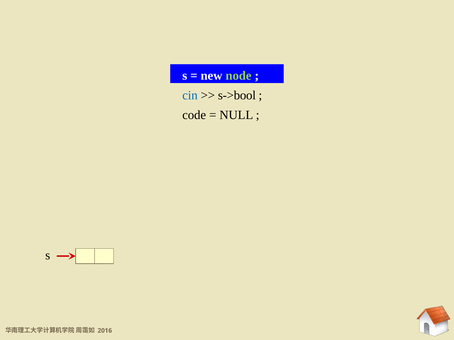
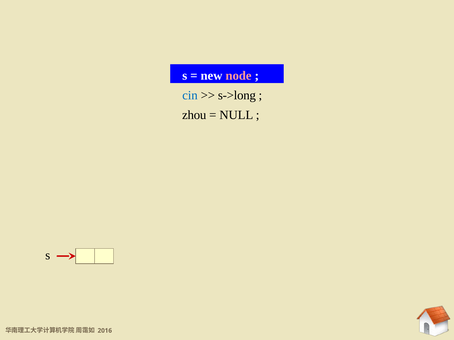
node colour: light green -> pink
s->bool: s->bool -> s->long
code: code -> zhou
